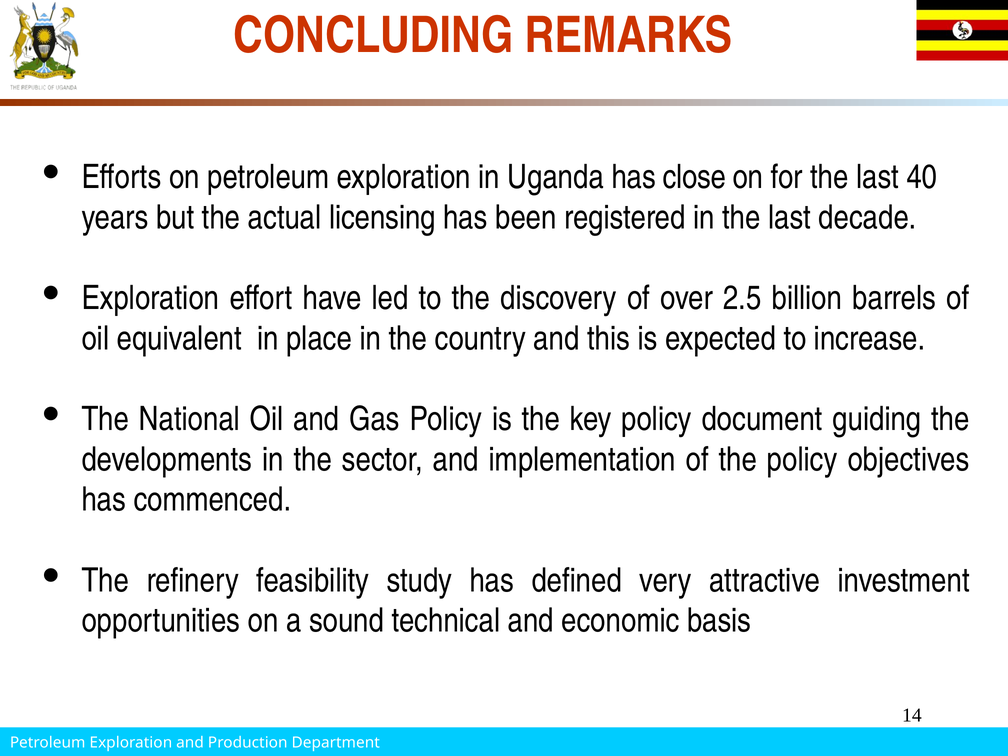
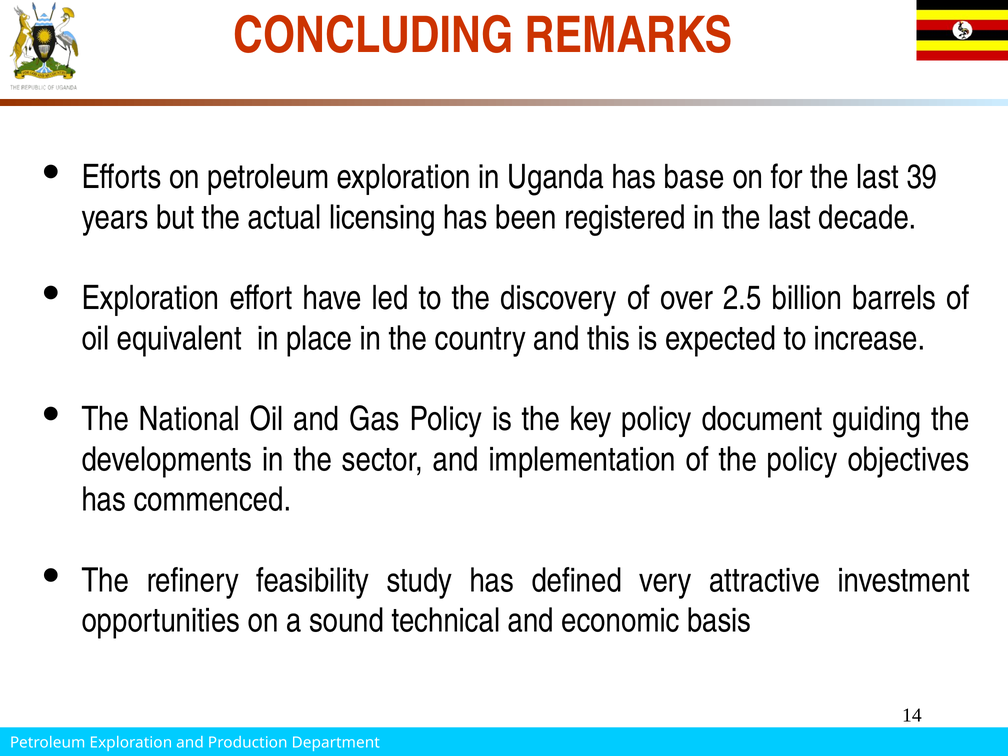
close: close -> base
40: 40 -> 39
